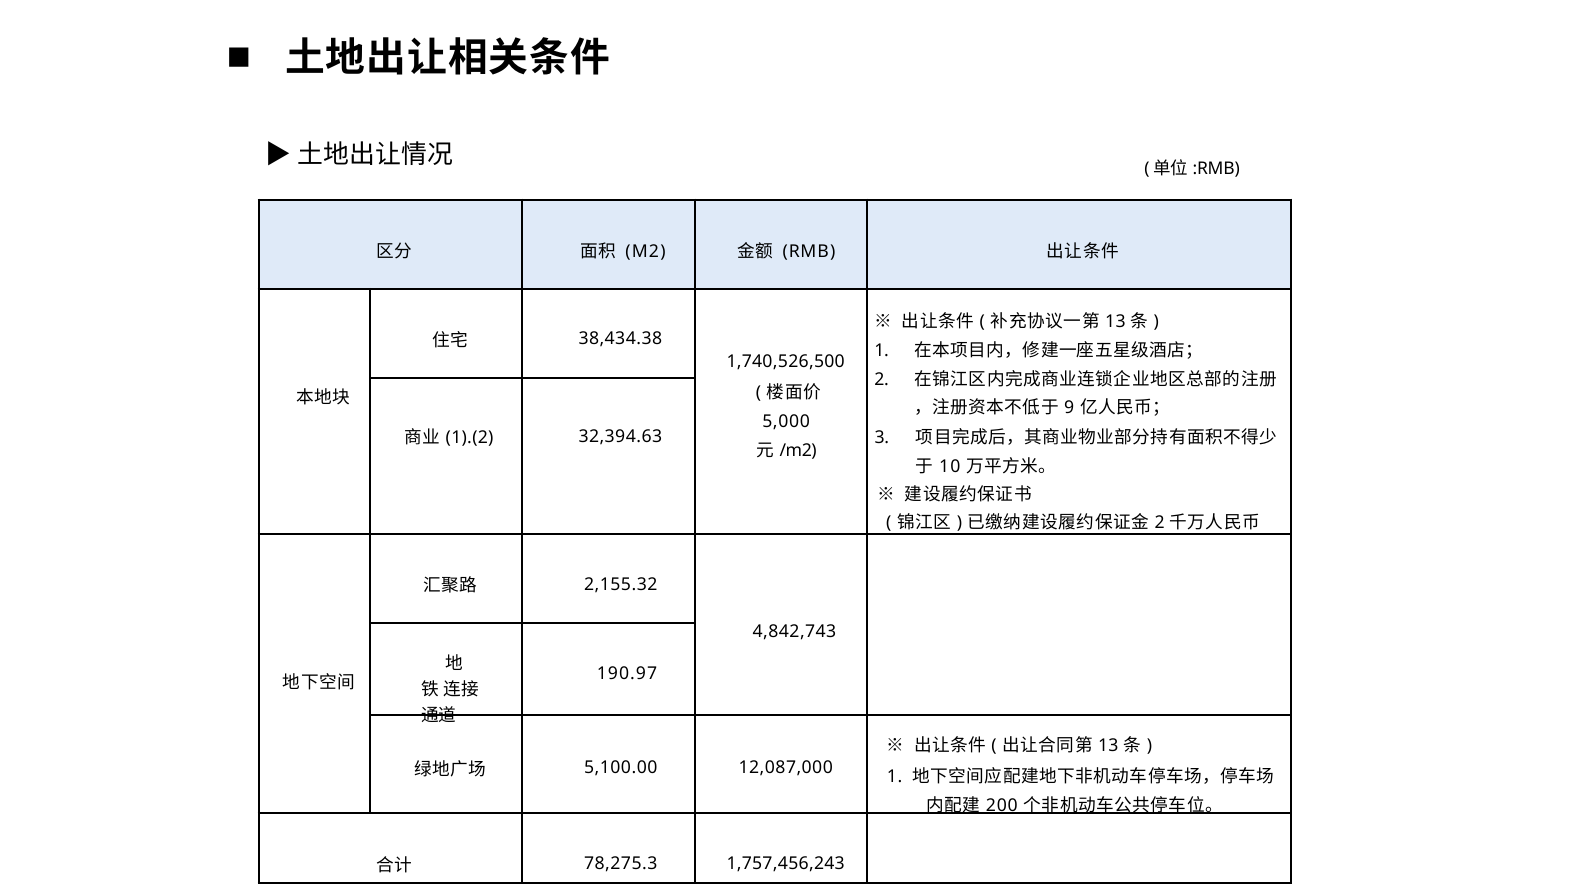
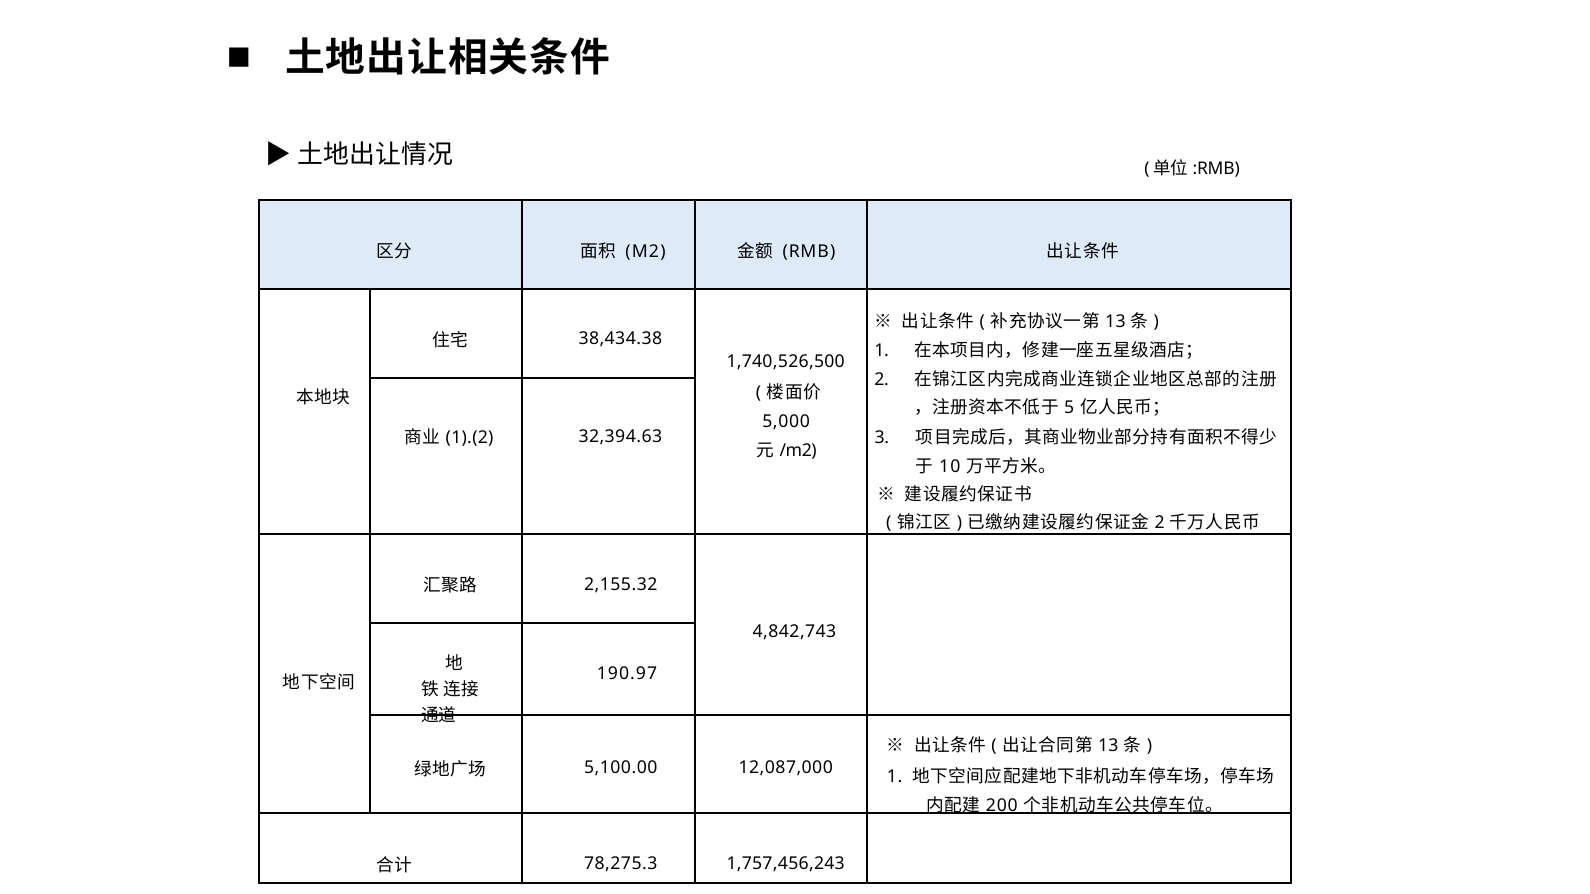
9: 9 -> 5
